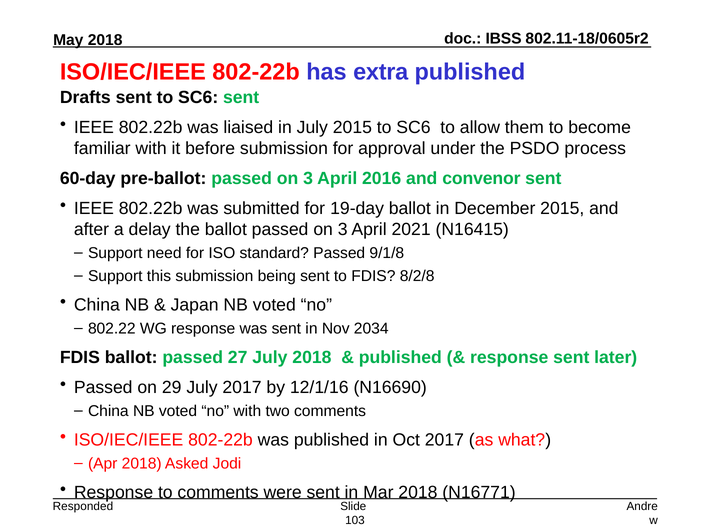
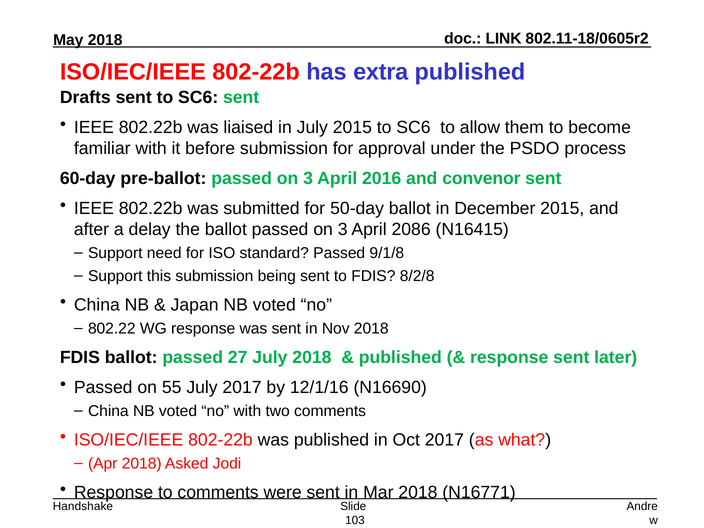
IBSS: IBSS -> LINK
19-day: 19-day -> 50-day
2021: 2021 -> 2086
Nov 2034: 2034 -> 2018
29: 29 -> 55
Responded: Responded -> Handshake
